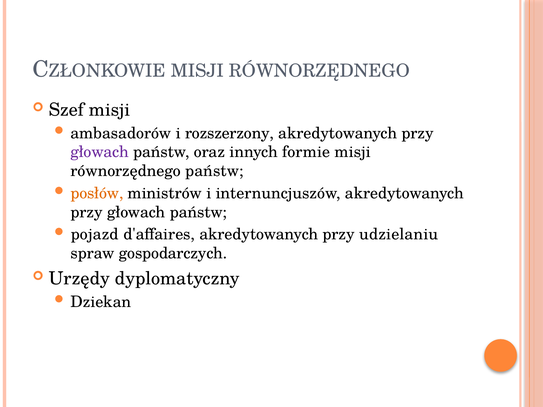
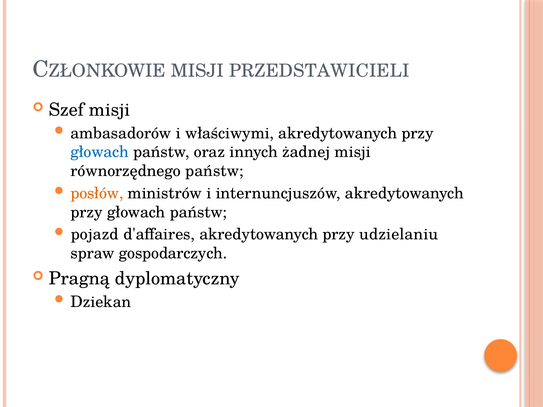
RÓWNORZĘDNEGO at (319, 71): RÓWNORZĘDNEGO -> PRZEDSTAWICIELI
rozszerzony: rozszerzony -> właściwymi
głowach at (100, 152) colour: purple -> blue
formie: formie -> żadnej
Urzędy: Urzędy -> Pragną
